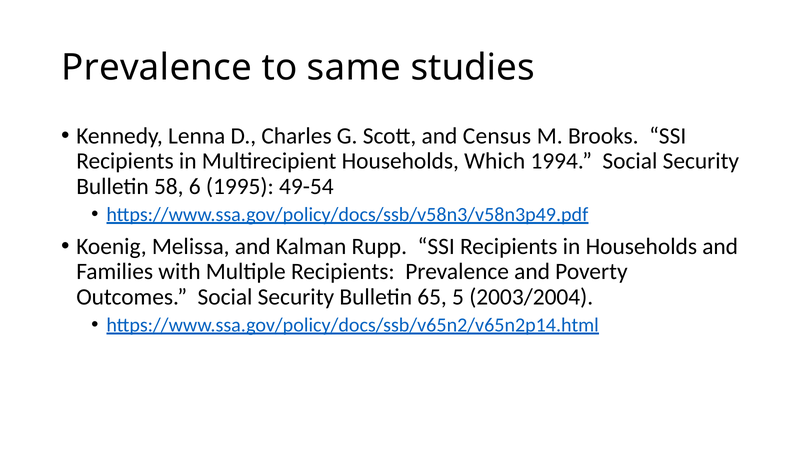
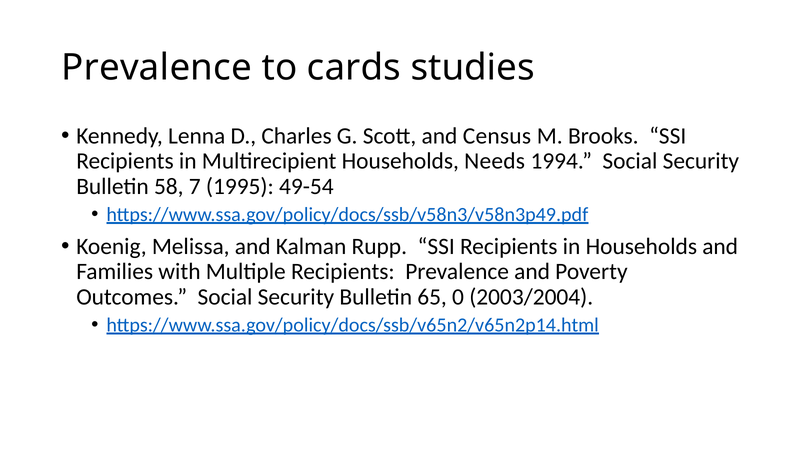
same: same -> cards
Which: Which -> Needs
6: 6 -> 7
5: 5 -> 0
